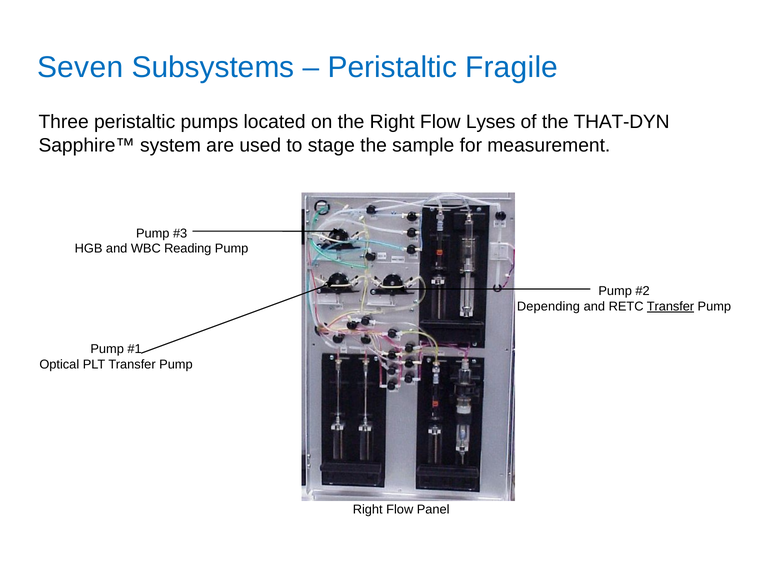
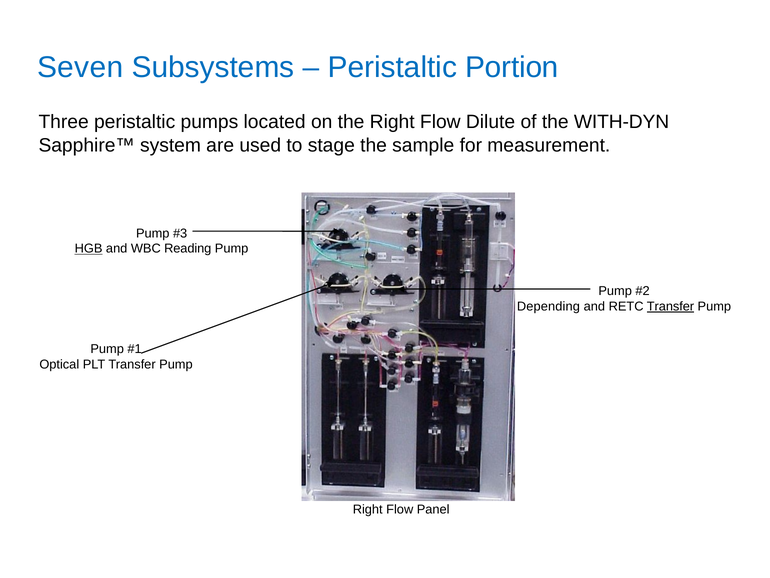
Fragile: Fragile -> Portion
Lyses: Lyses -> Dilute
THAT-DYN: THAT-DYN -> WITH-DYN
HGB underline: none -> present
